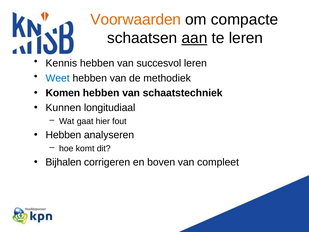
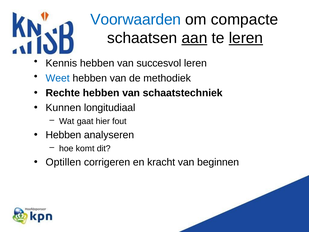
Voorwaarden colour: orange -> blue
leren at (246, 38) underline: none -> present
Komen: Komen -> Rechte
Bijhalen: Bijhalen -> Optillen
boven: boven -> kracht
compleet: compleet -> beginnen
